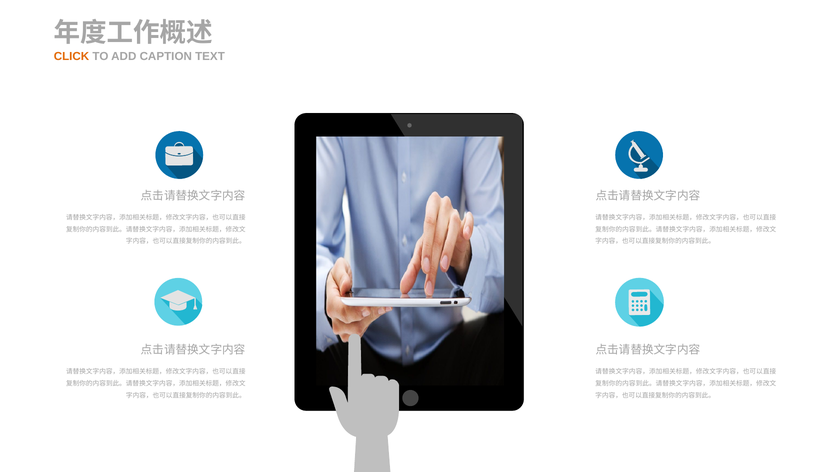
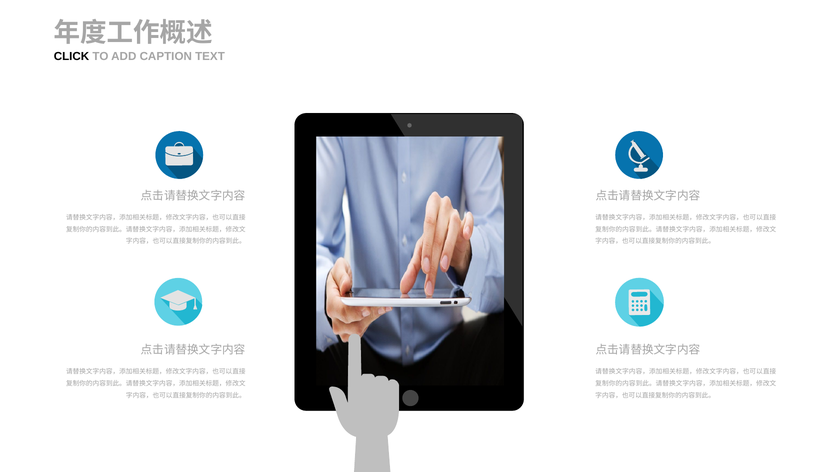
CLICK colour: orange -> black
